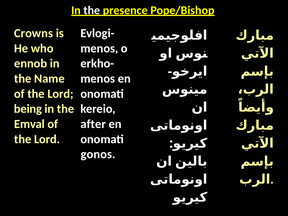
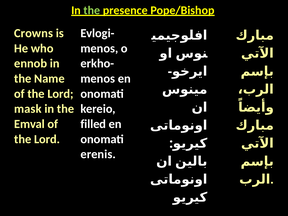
the at (92, 10) colour: white -> light green
being: being -> mask
after: after -> filled
gonos: gonos -> erenis
